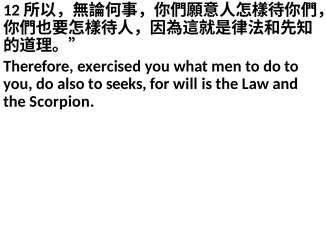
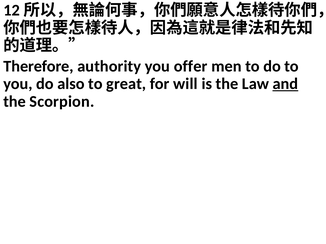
exercised: exercised -> authority
what: what -> offer
seeks: seeks -> great
and underline: none -> present
